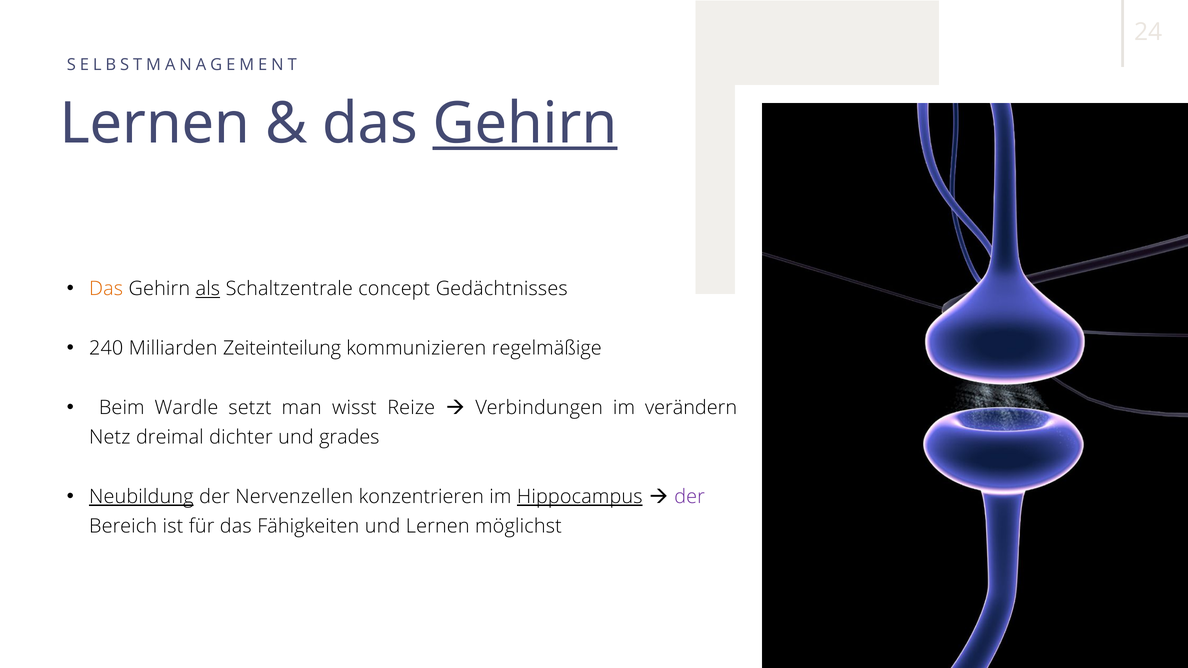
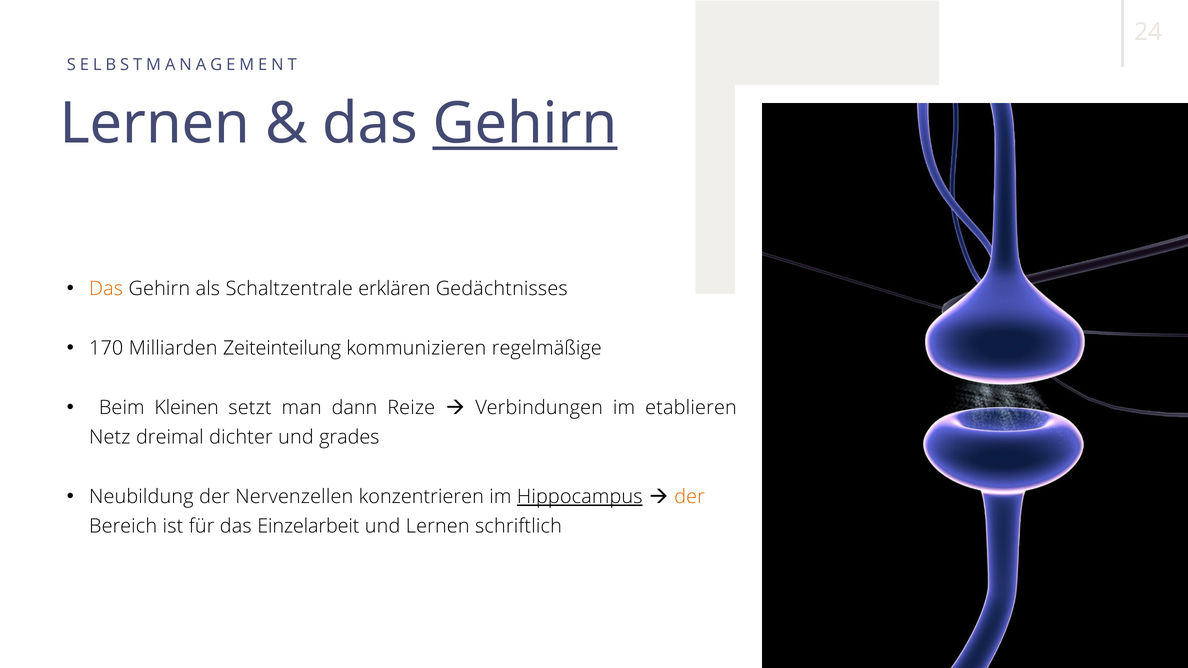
als underline: present -> none
concept: concept -> erklären
240: 240 -> 170
Wardle: Wardle -> Kleinen
wisst: wisst -> dann
verändern: verändern -> etablieren
Neubildung underline: present -> none
der at (690, 497) colour: purple -> orange
Fähigkeiten: Fähigkeiten -> Einzelarbeit
möglichst: möglichst -> schriftlich
